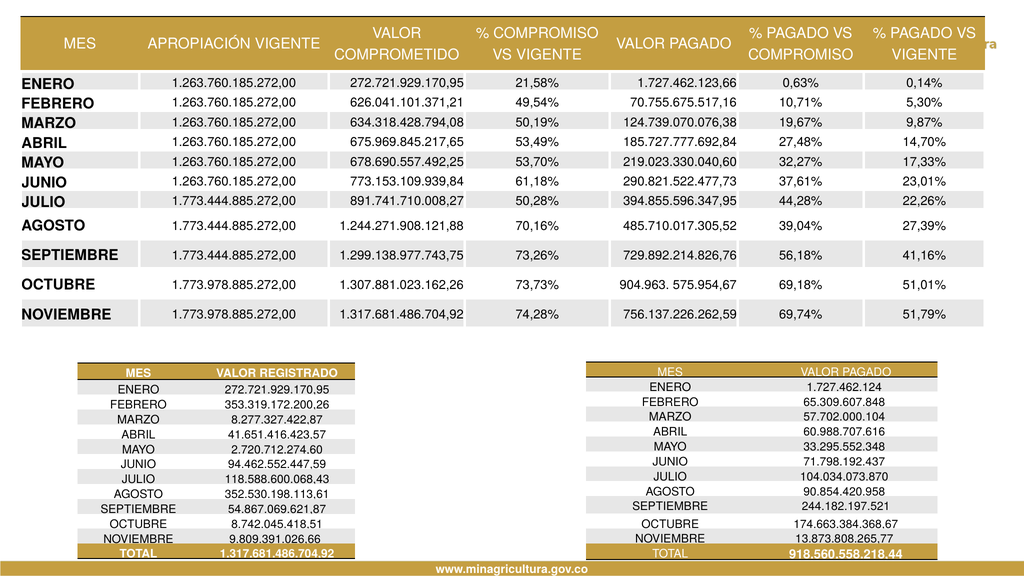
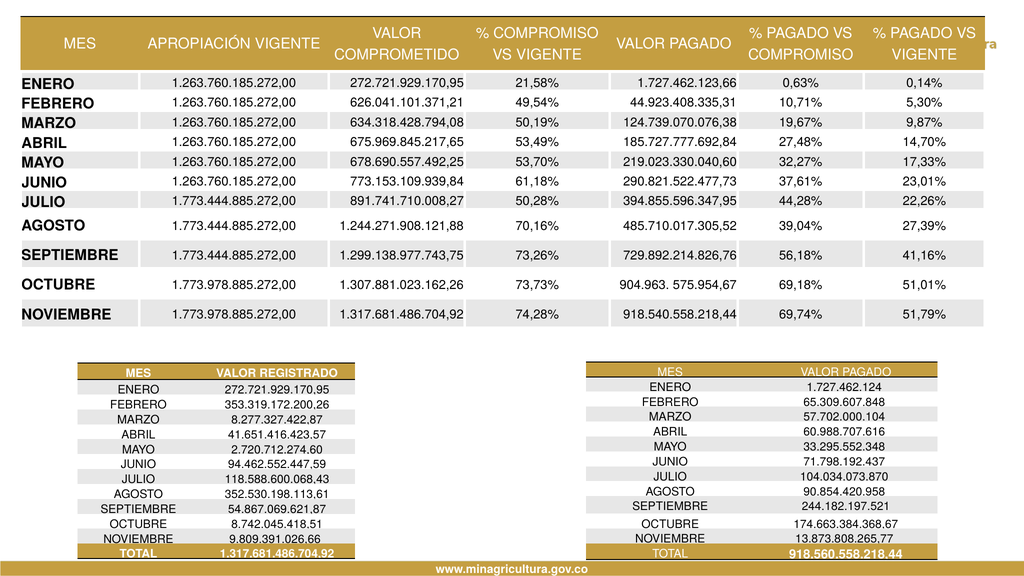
70.755.675.517,16: 70.755.675.517,16 -> 44.923.408.335,31
756.137.226.262,59: 756.137.226.262,59 -> 918.540.558.218,44
